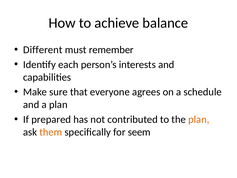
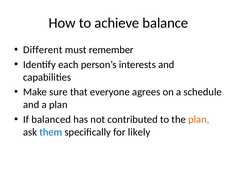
prepared: prepared -> balanced
them colour: orange -> blue
seem: seem -> likely
